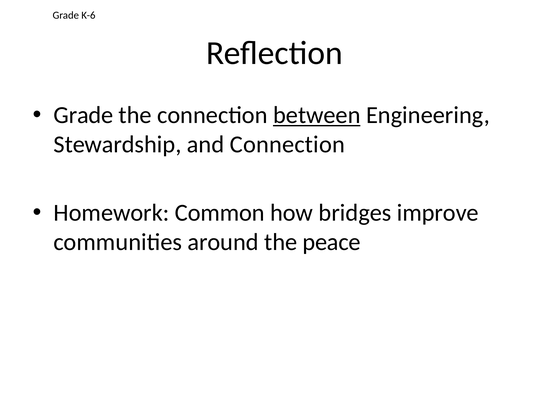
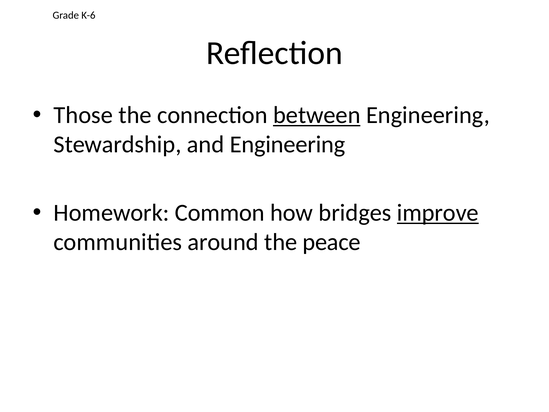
Grade at (83, 115): Grade -> Those
and Connection: Connection -> Engineering
improve underline: none -> present
